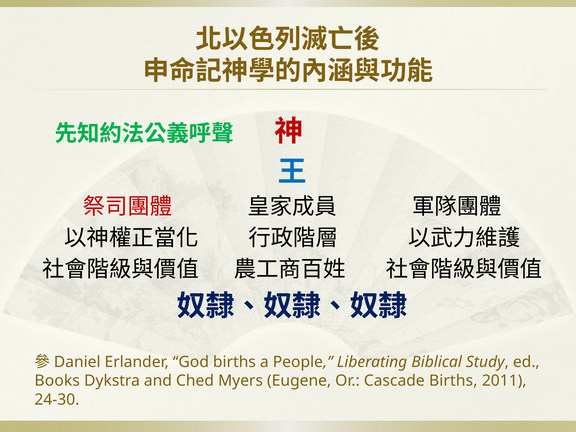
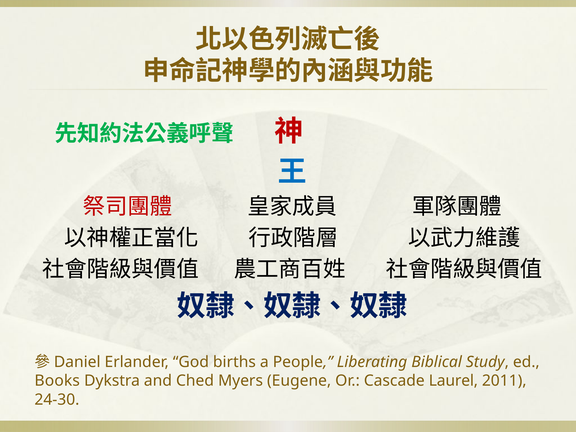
Cascade Births: Births -> Laurel
